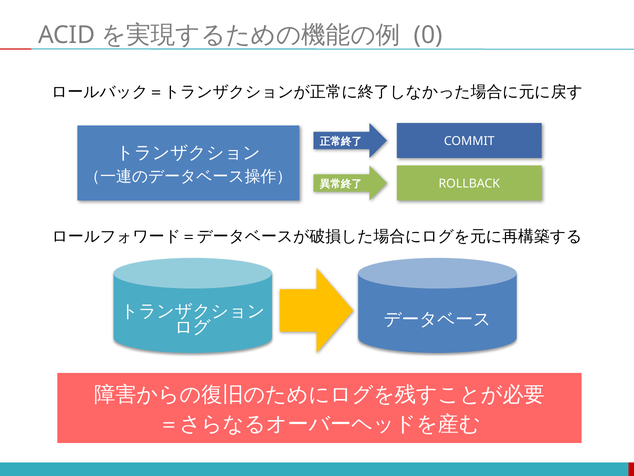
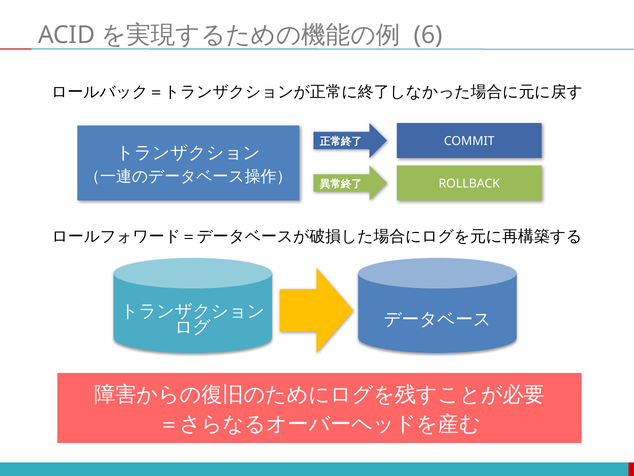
0: 0 -> 6
